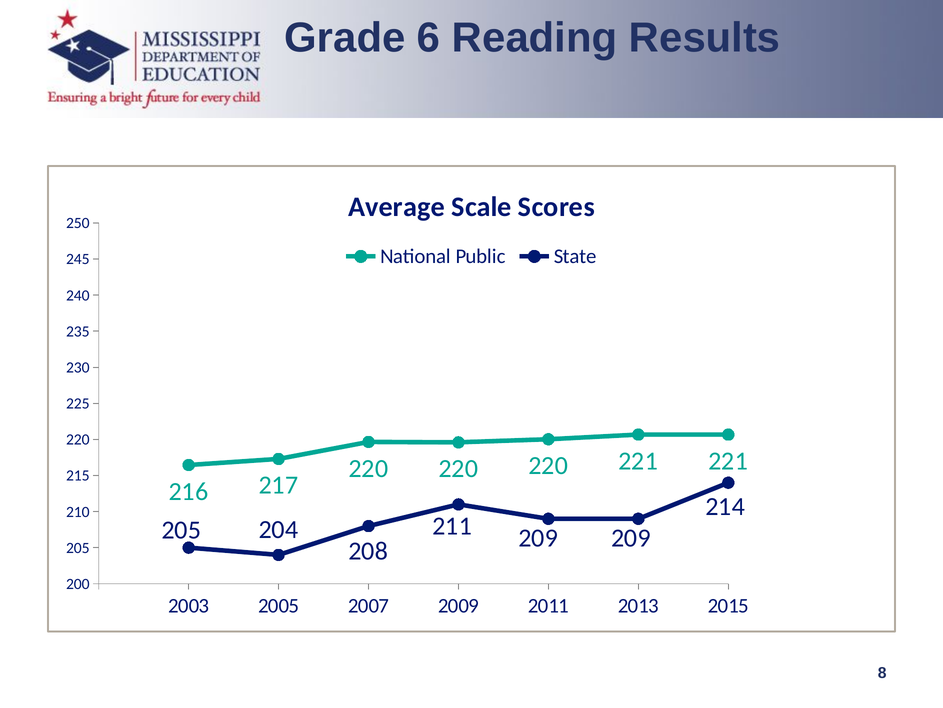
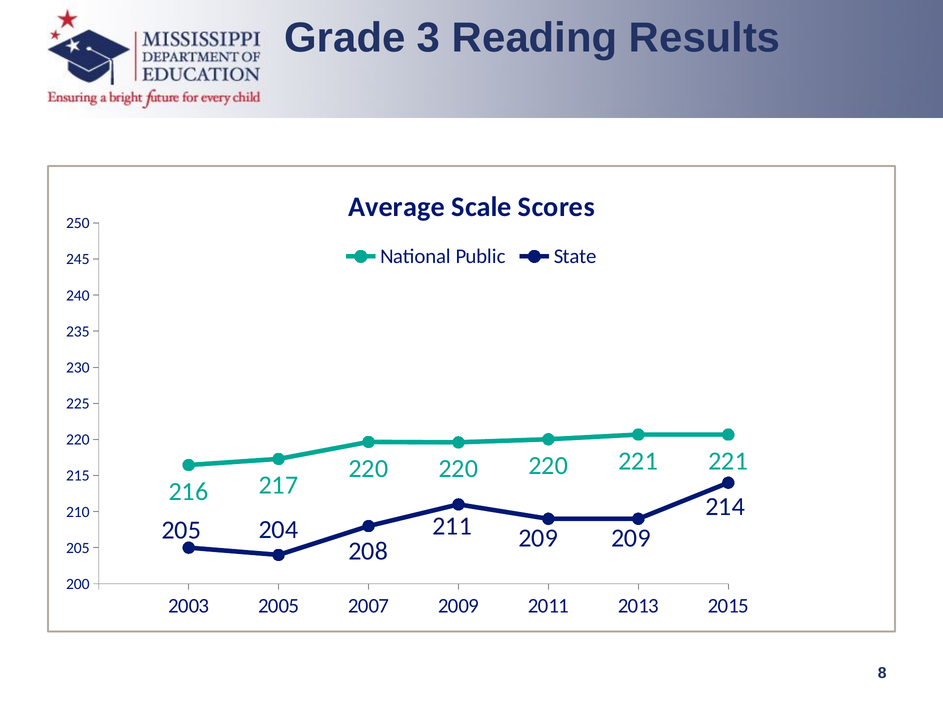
6: 6 -> 3
